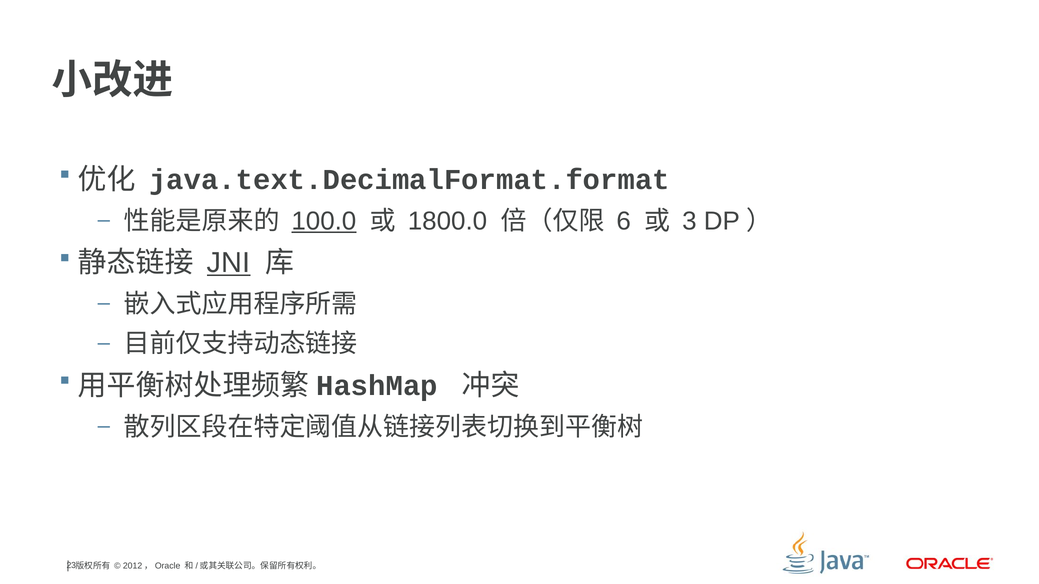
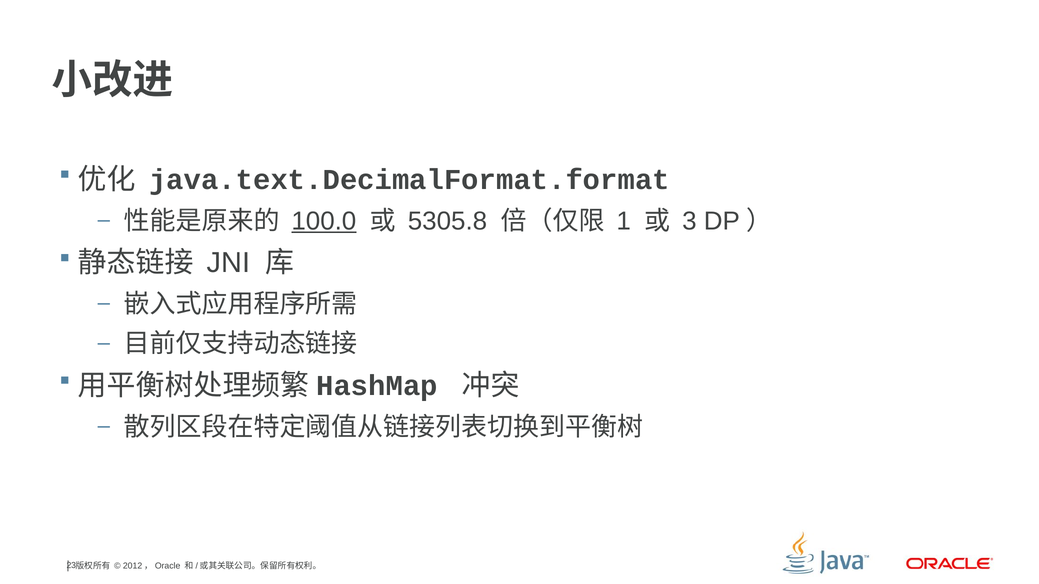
1800.0: 1800.0 -> 5305.8
6: 6 -> 1
JNI underline: present -> none
